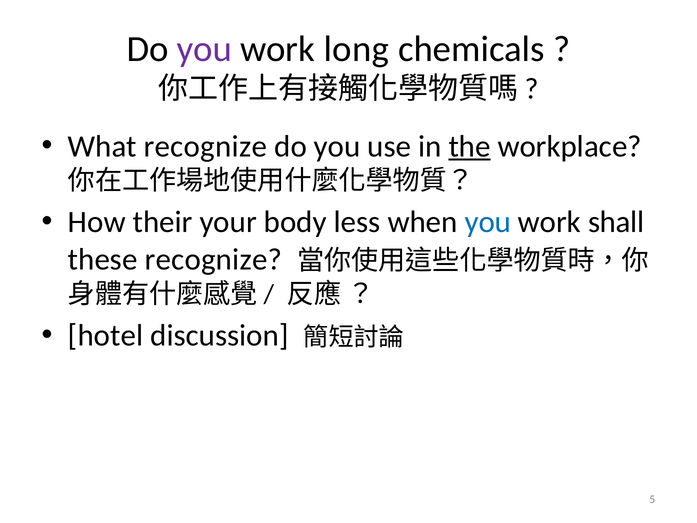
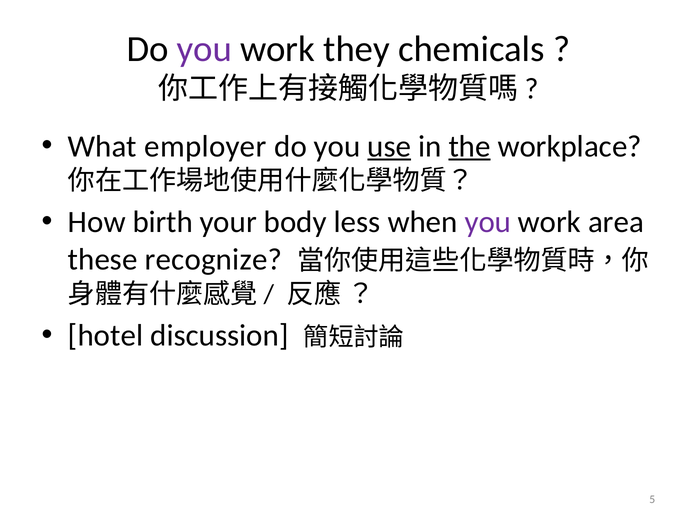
long: long -> they
What recognize: recognize -> employer
use underline: none -> present
their: their -> birth
you at (488, 222) colour: blue -> purple
shall: shall -> area
